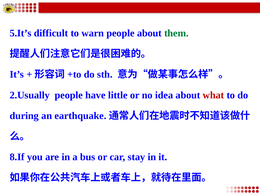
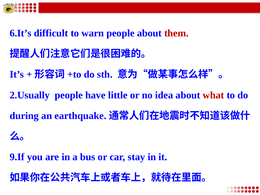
5.It’s: 5.It’s -> 6.It’s
them colour: green -> red
8.If: 8.If -> 9.If
